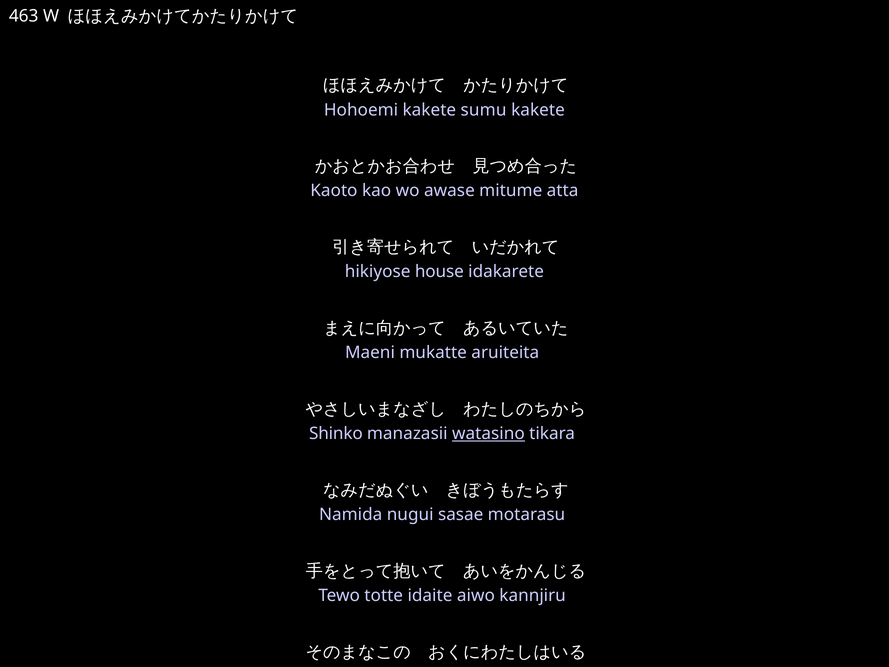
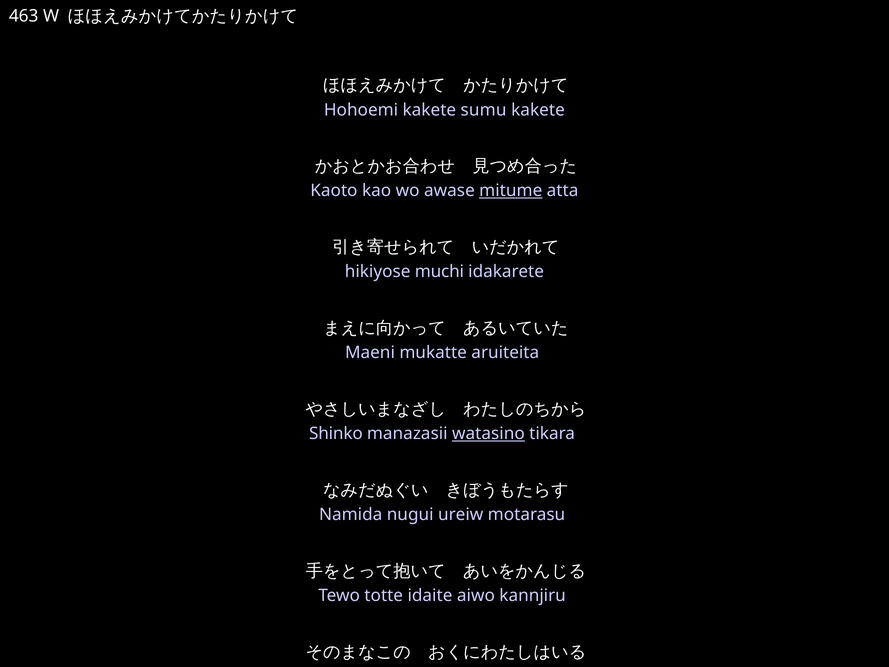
mitume underline: none -> present
house: house -> muchi
sasae: sasae -> ureiw
